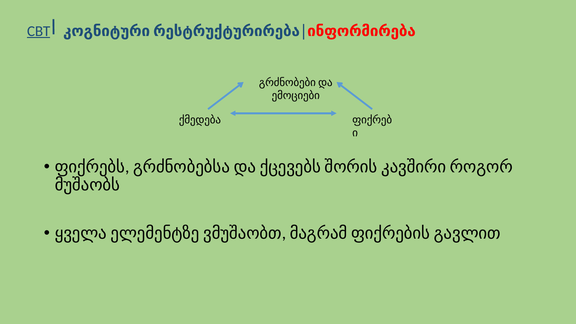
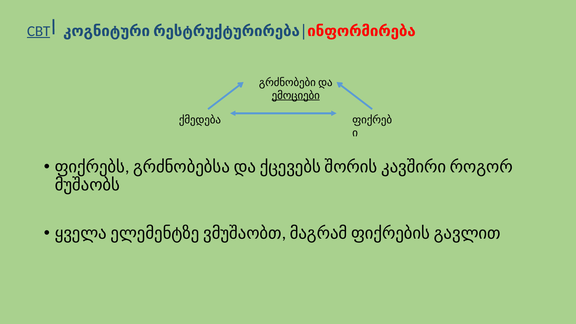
ემოციები underline: none -> present
